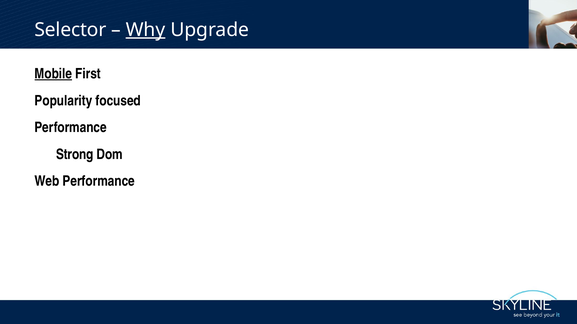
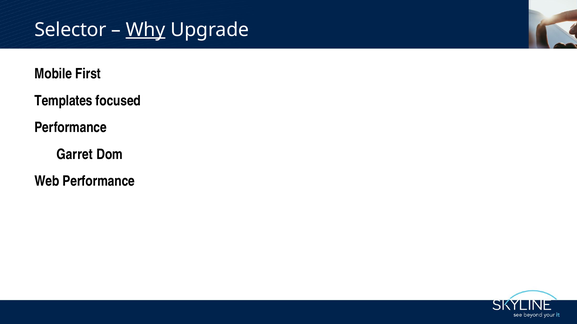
Mobile underline: present -> none
Popularity: Popularity -> Templates
Strong: Strong -> Garret
